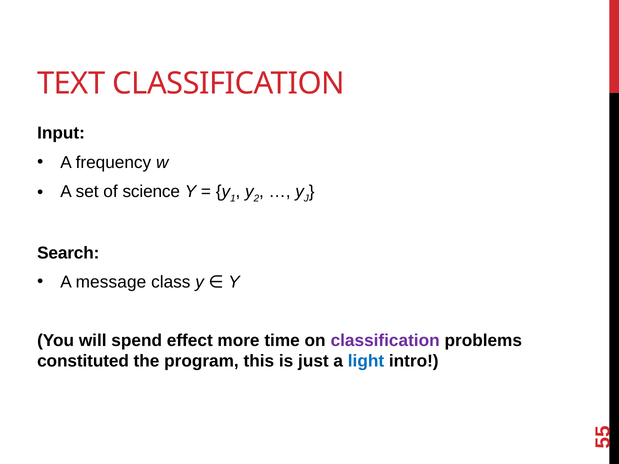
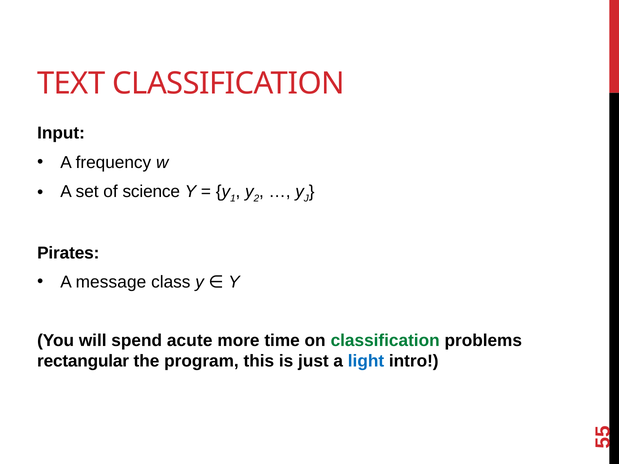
Search: Search -> Pirates
effect: effect -> acute
classification at (385, 341) colour: purple -> green
constituted: constituted -> rectangular
